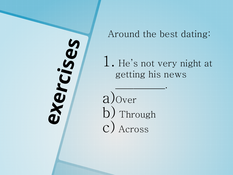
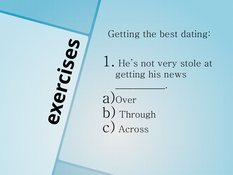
Around at (124, 34): Around -> Getting
night: night -> stole
